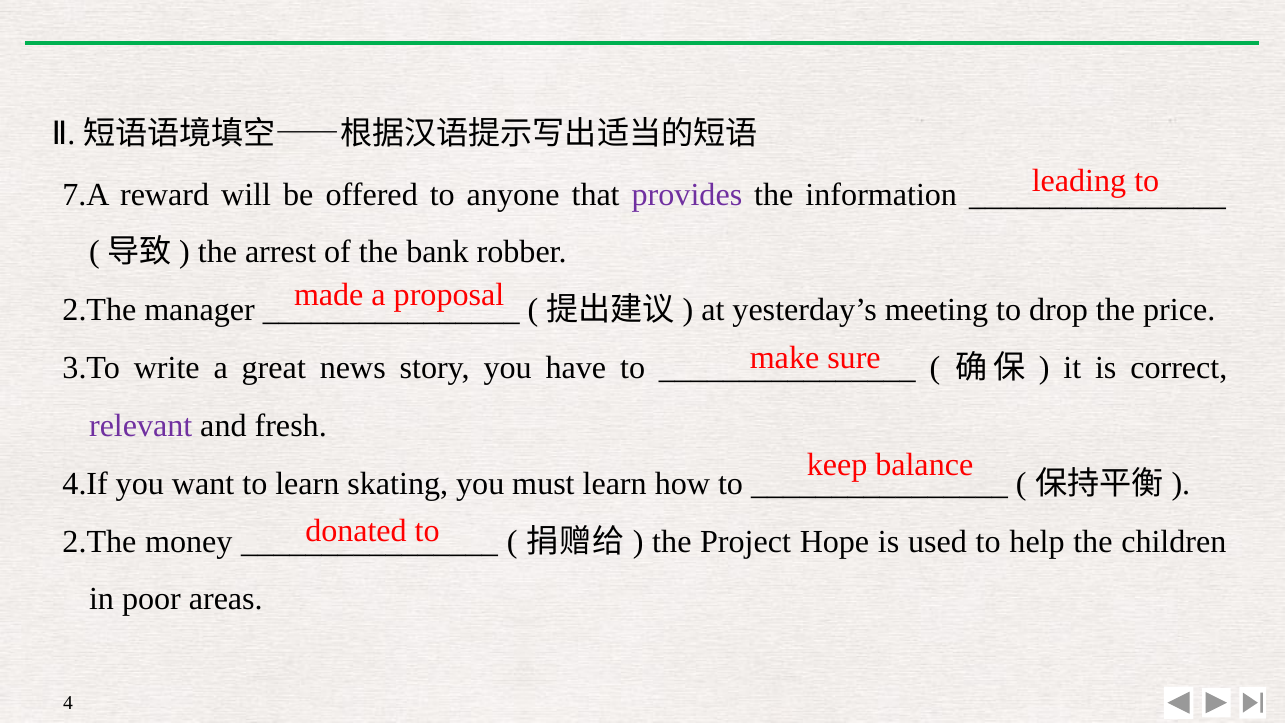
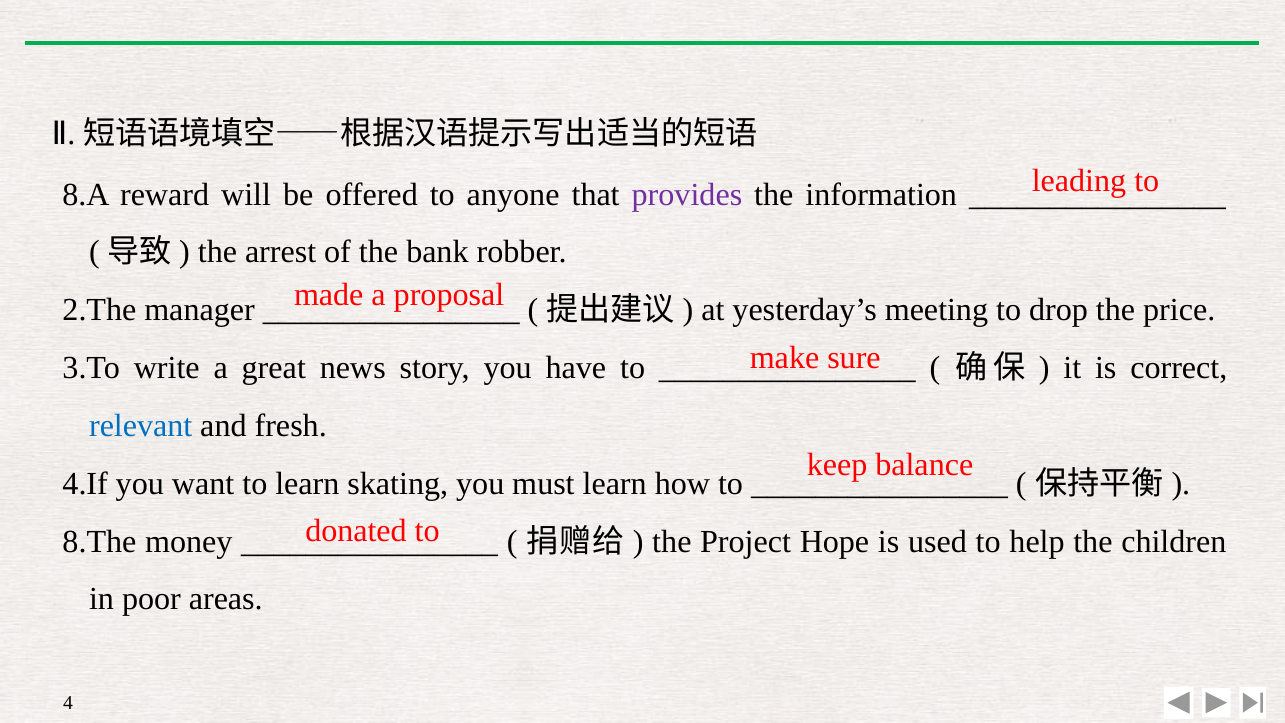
7.A: 7.A -> 8.A
relevant colour: purple -> blue
2.The at (99, 541): 2.The -> 8.The
